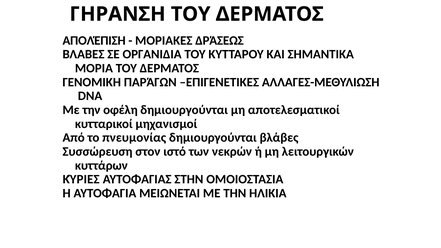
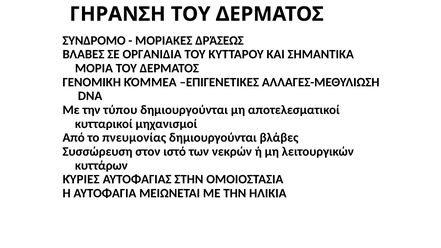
ΑΠΟΛΈΠΙΣΗ: ΑΠΟΛΈΠΙΣΗ -> ΣΥΝΔΡΟΜΟ
ΠΑΡΆΓΩΝ: ΠΑΡΆΓΩΝ -> ΚΌΜΜΕΑ
οφέλη: οφέλη -> τύπου
